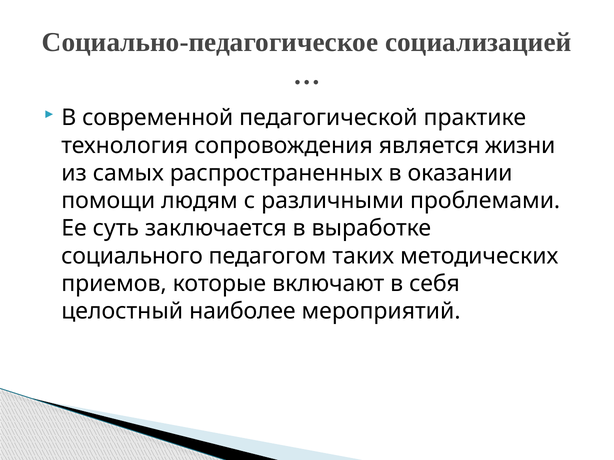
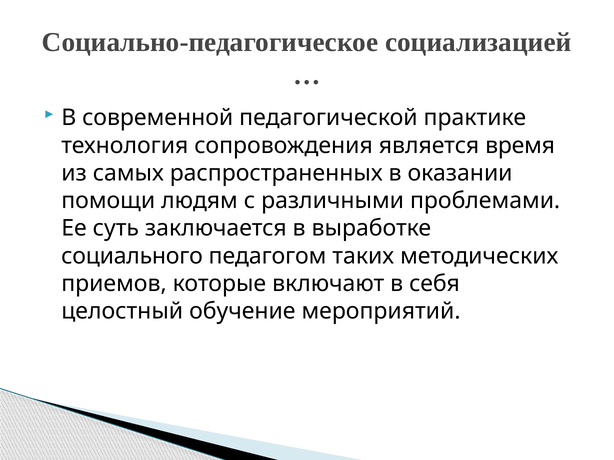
жизни: жизни -> время
наиболее: наиболее -> обучение
